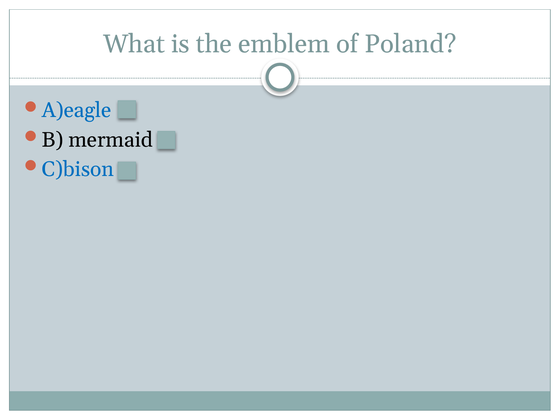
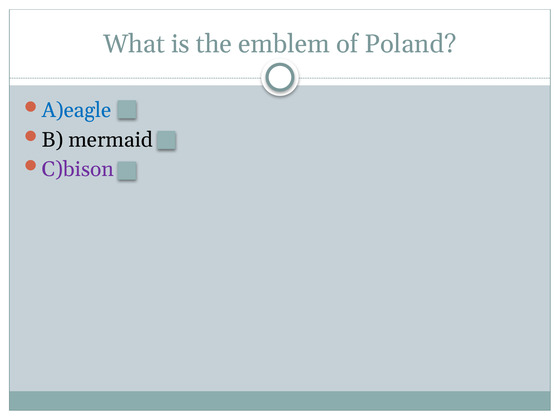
C)bison colour: blue -> purple
